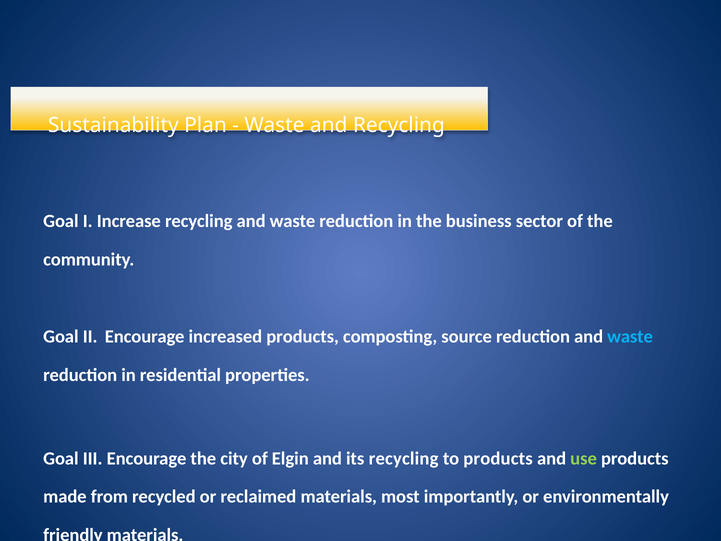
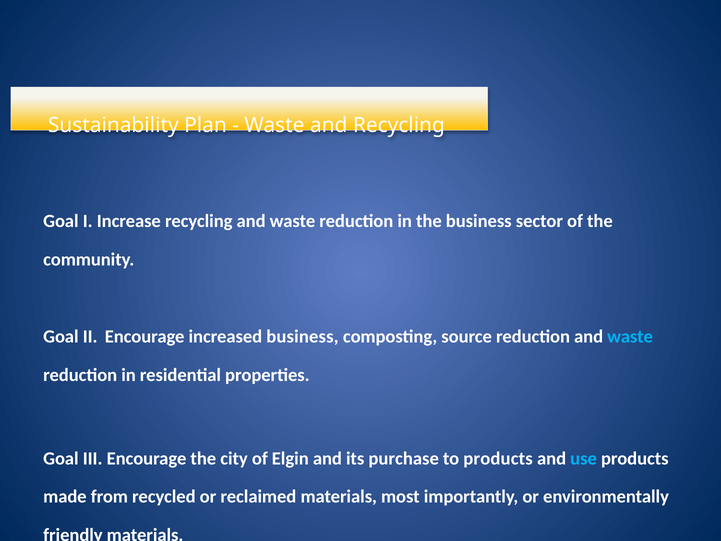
increased products: products -> business
its recycling: recycling -> purchase
use colour: light green -> light blue
